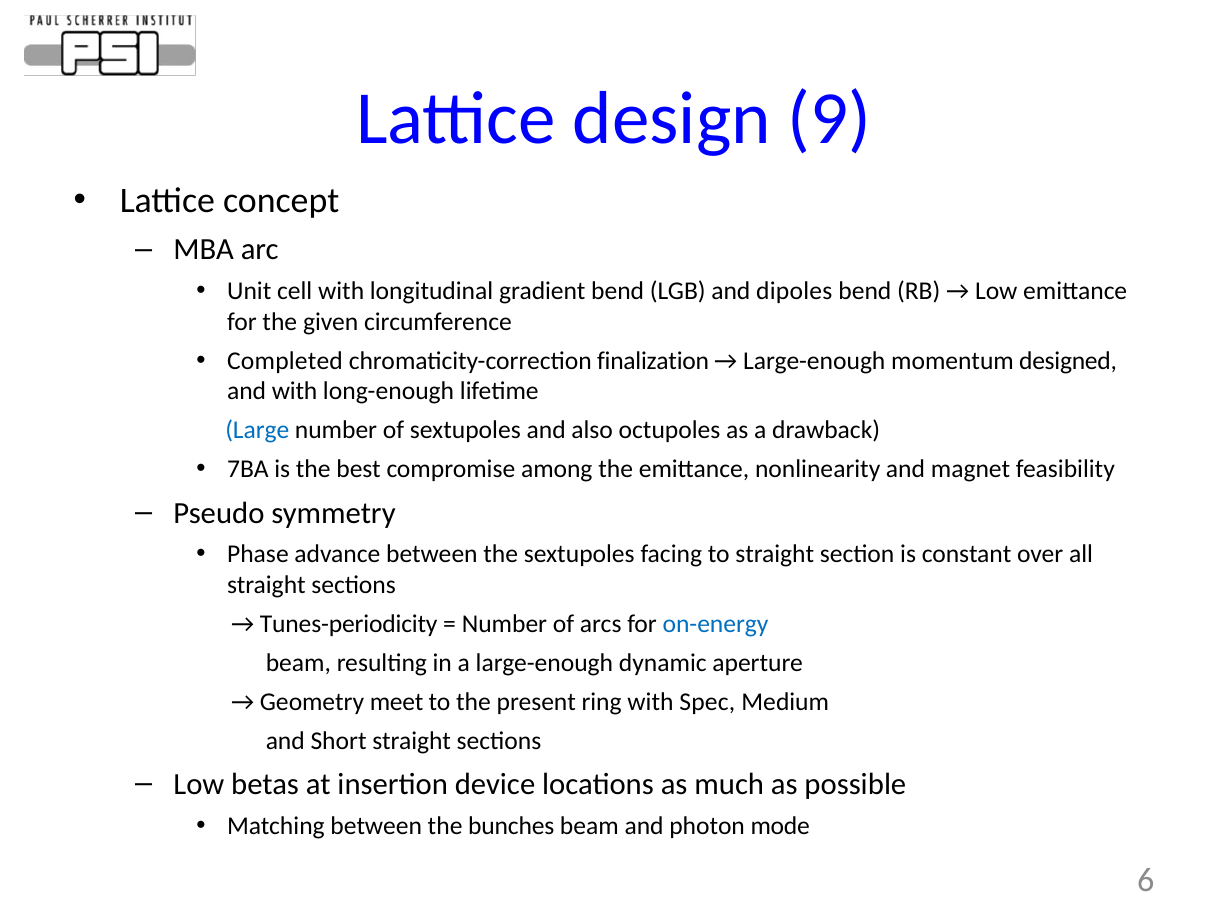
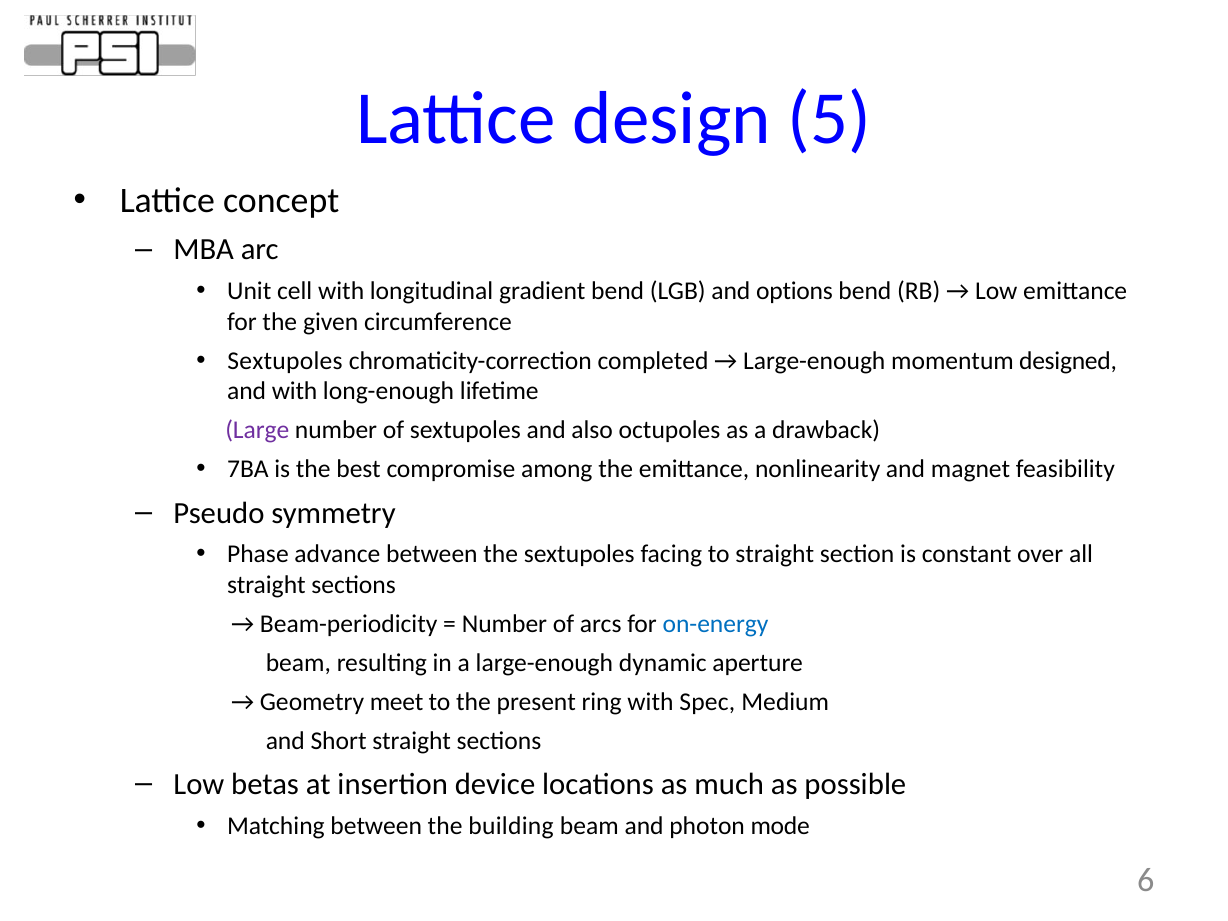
9: 9 -> 5
dipoles: dipoles -> options
Completed at (285, 361): Completed -> Sextupoles
finalization: finalization -> completed
Large colour: blue -> purple
Tunes-periodicity: Tunes-periodicity -> Beam-periodicity
bunches: bunches -> building
